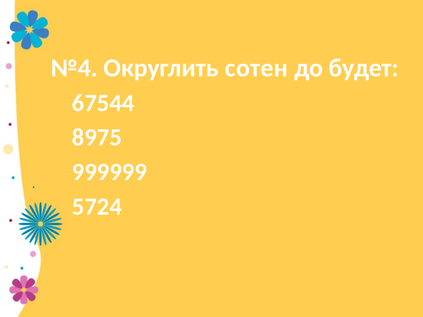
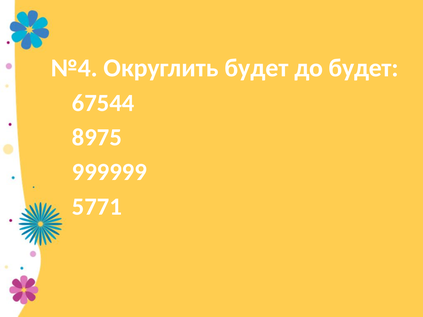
Округлить сотен: сотен -> будет
5724: 5724 -> 5771
